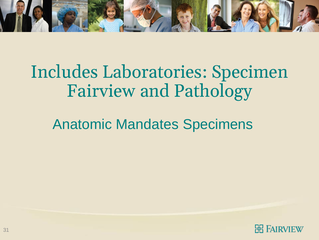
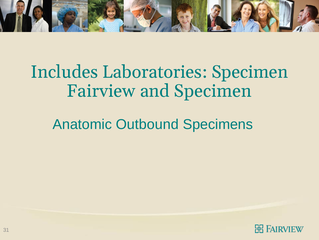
and Pathology: Pathology -> Specimen
Mandates: Mandates -> Outbound
